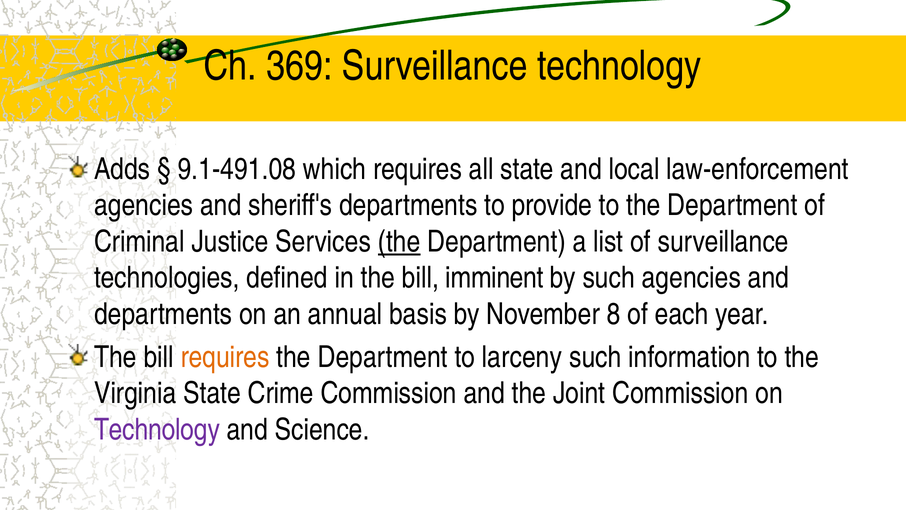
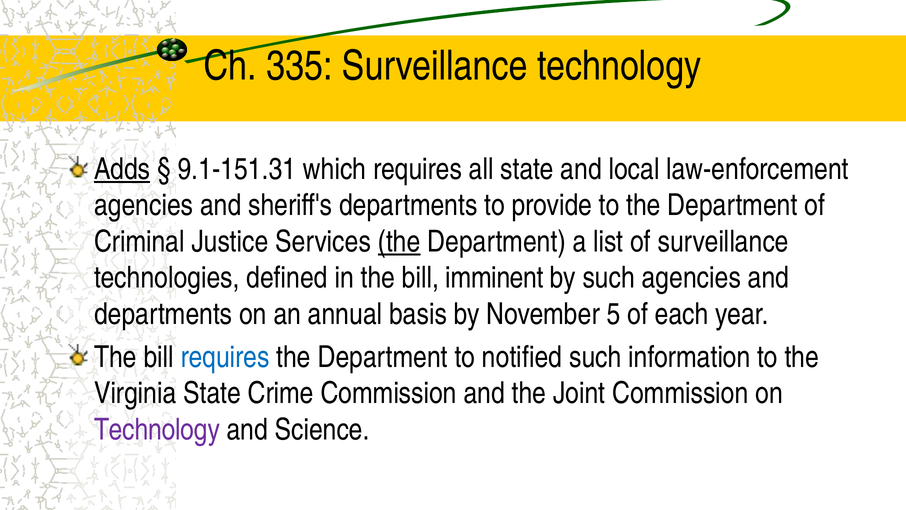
369: 369 -> 335
Adds underline: none -> present
9.1-491.08: 9.1-491.08 -> 9.1-151.31
8: 8 -> 5
requires at (225, 357) colour: orange -> blue
larceny: larceny -> notified
